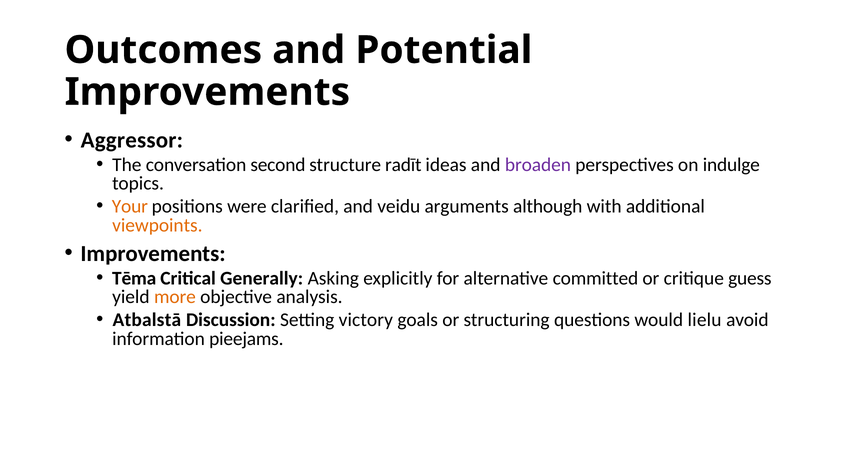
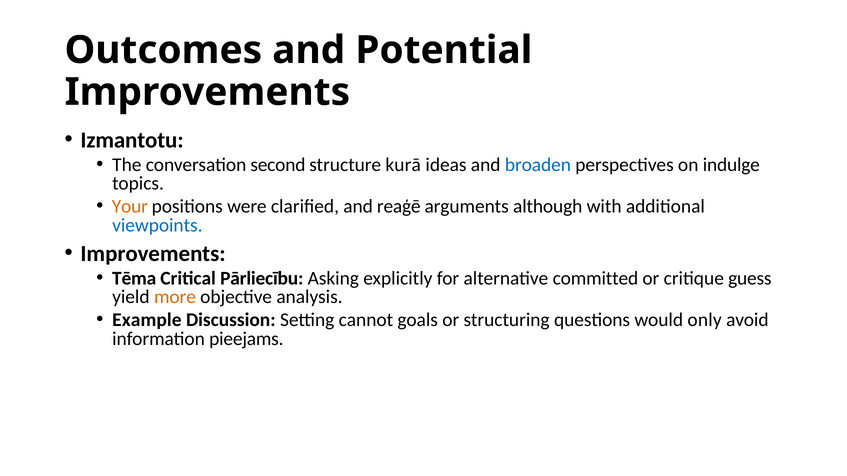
Aggressor: Aggressor -> Izmantotu
radīt: radīt -> kurā
broaden colour: purple -> blue
veidu: veidu -> reaģē
viewpoints colour: orange -> blue
Generally: Generally -> Pārliecību
Atbalstā: Atbalstā -> Example
victory: victory -> cannot
lielu: lielu -> only
